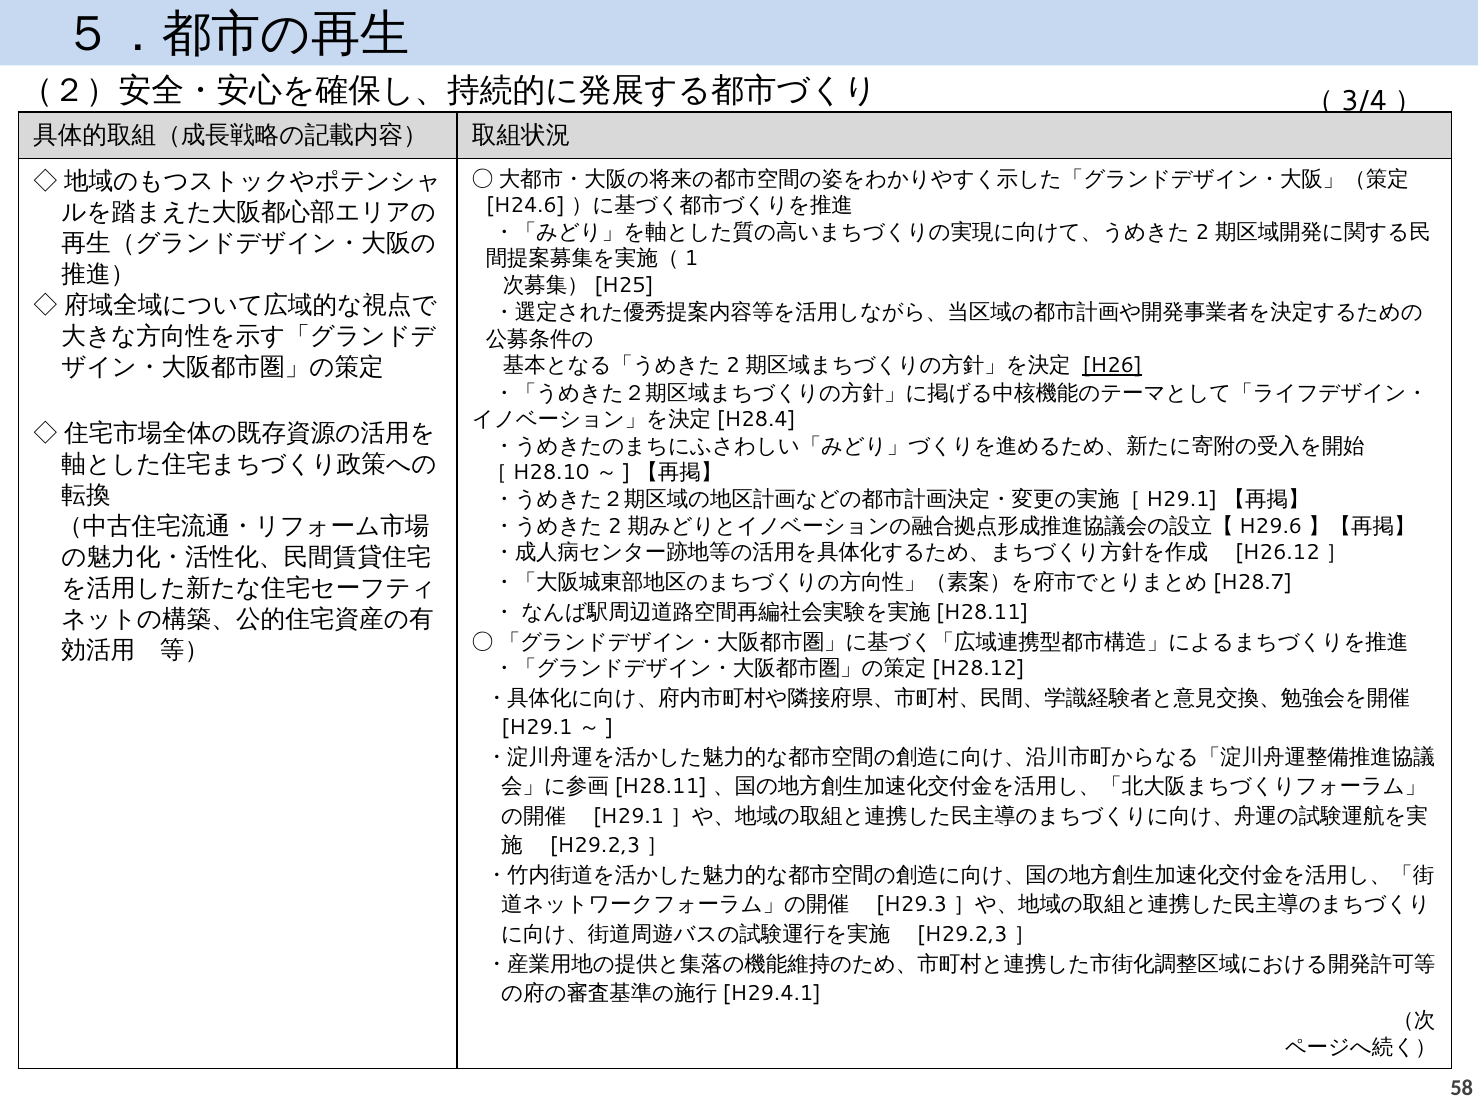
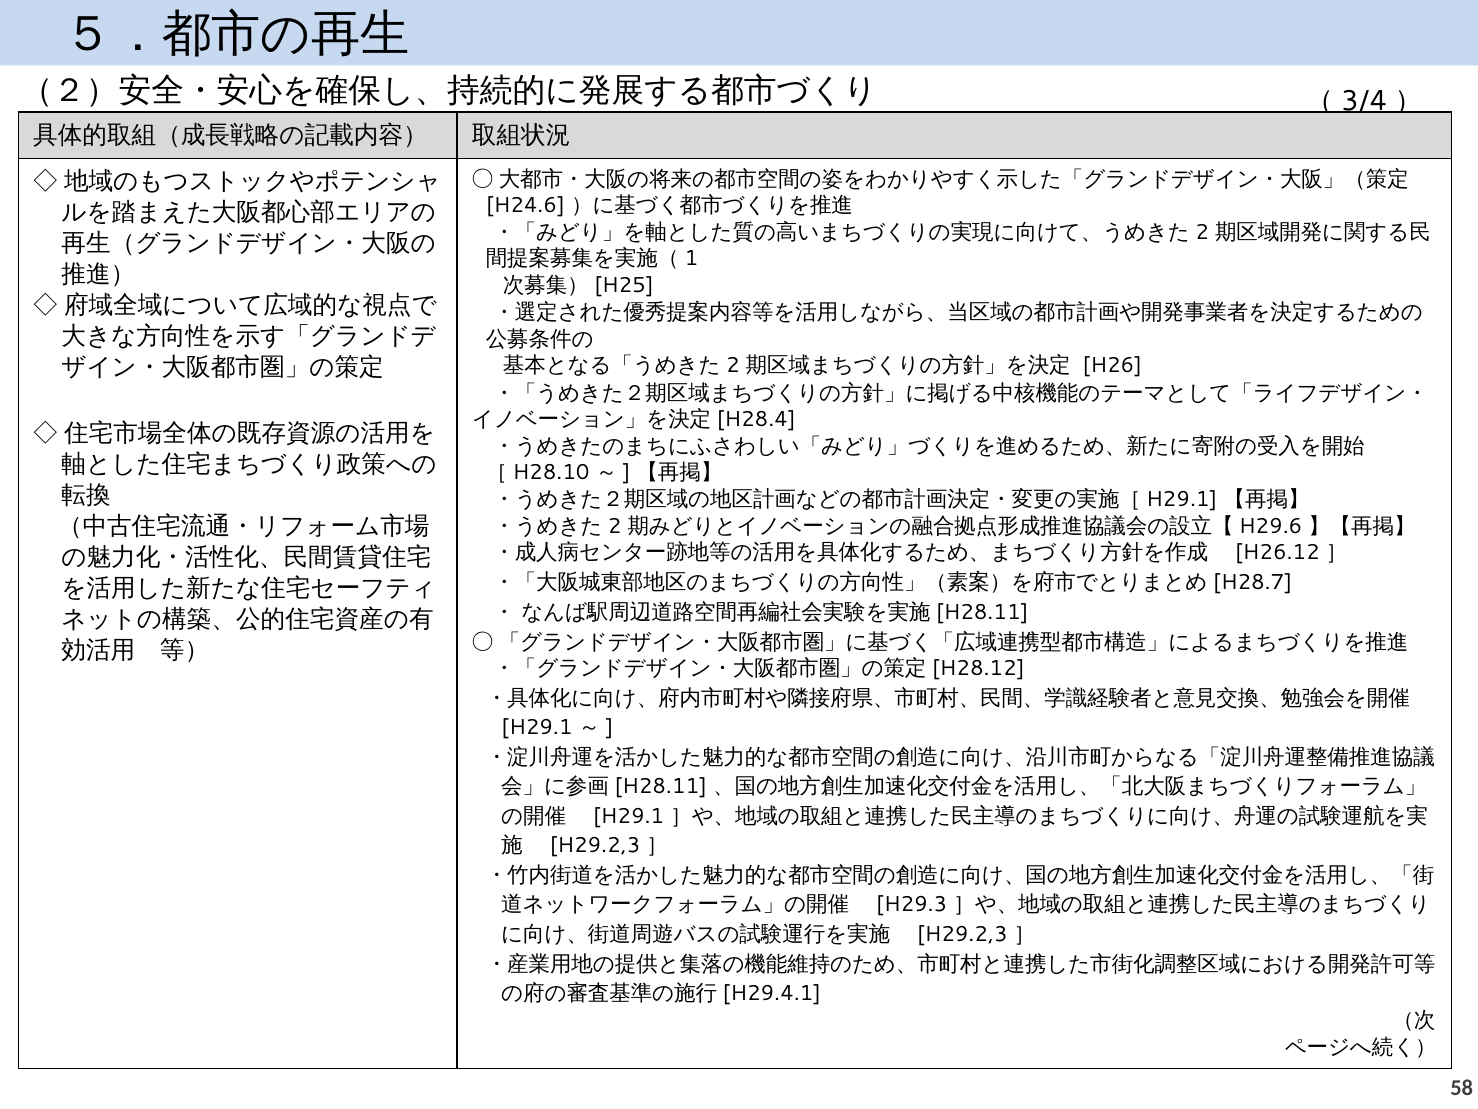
H26 underline: present -> none
